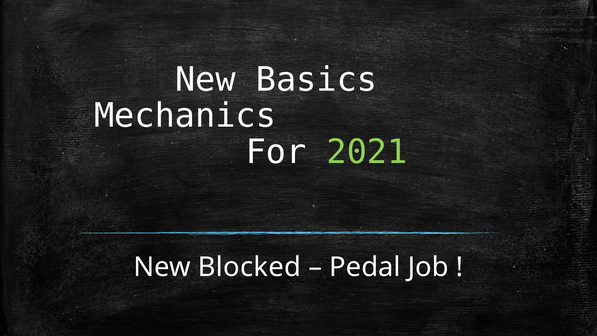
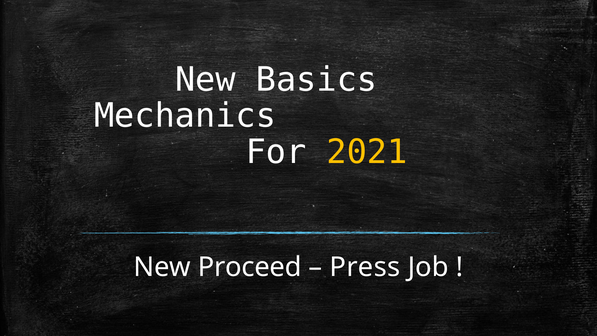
2021 colour: light green -> yellow
Blocked: Blocked -> Proceed
Pedal: Pedal -> Press
